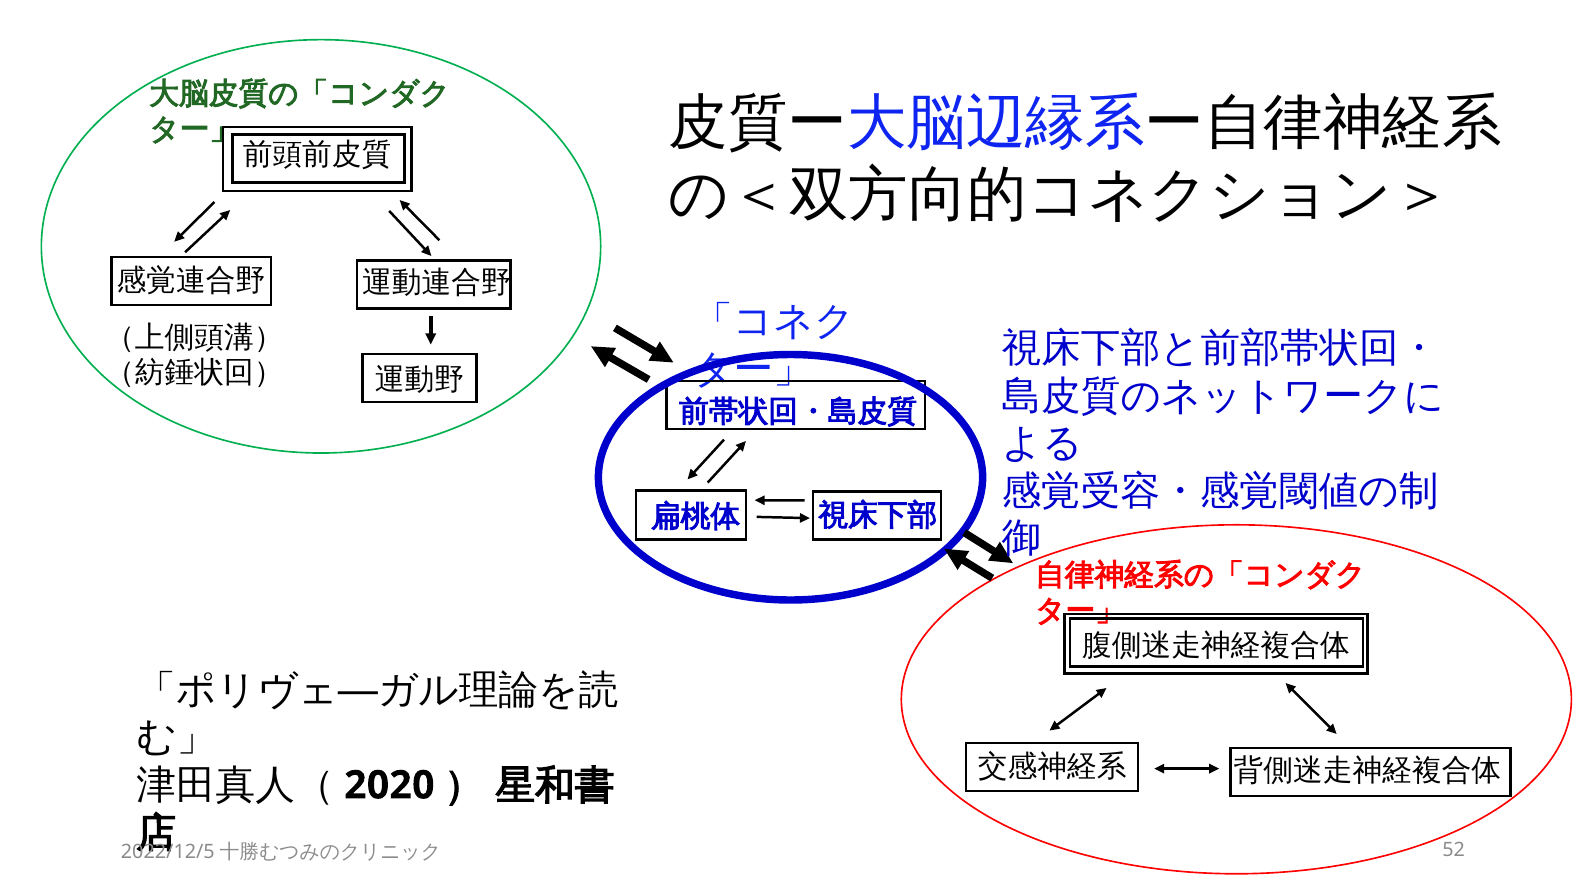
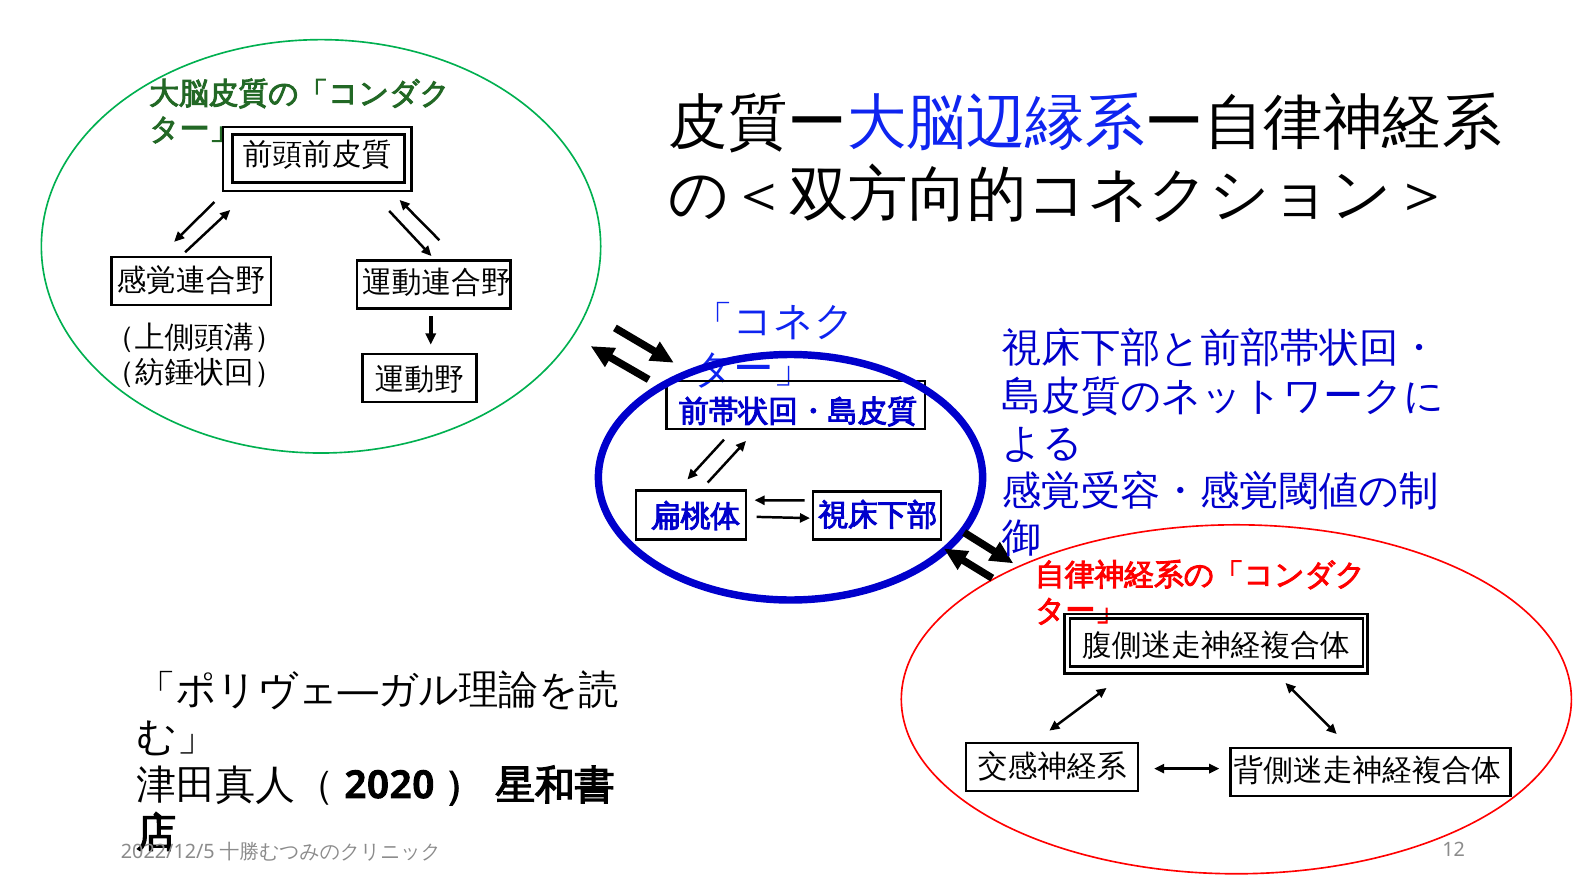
52: 52 -> 12
